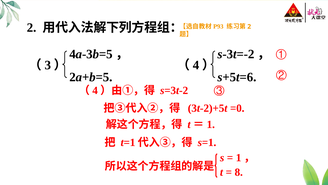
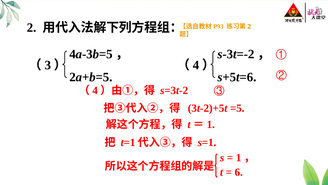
=0: =0 -> =5
8: 8 -> 6
